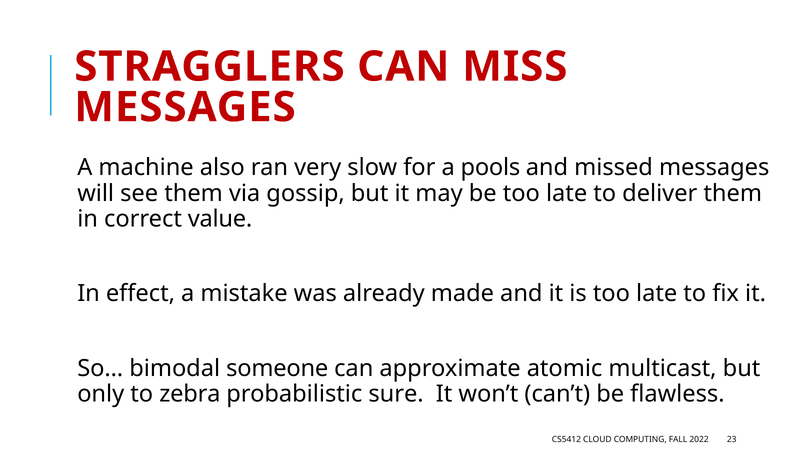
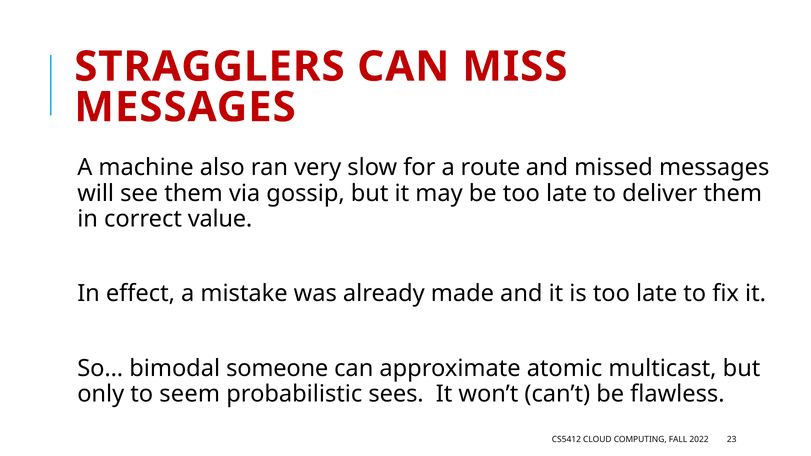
pools: pools -> route
zebra: zebra -> seem
sure: sure -> sees
